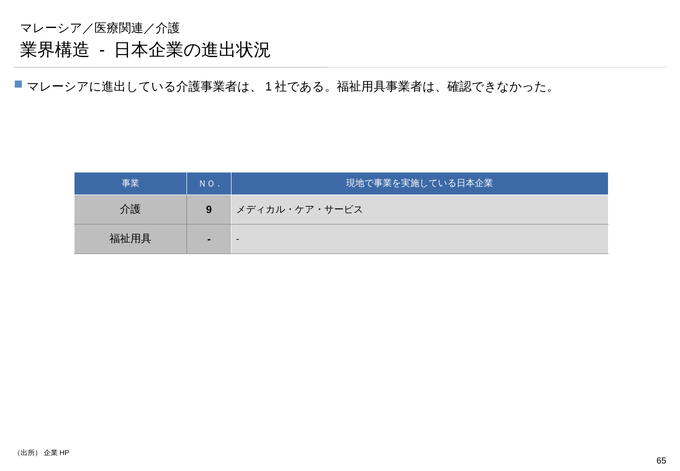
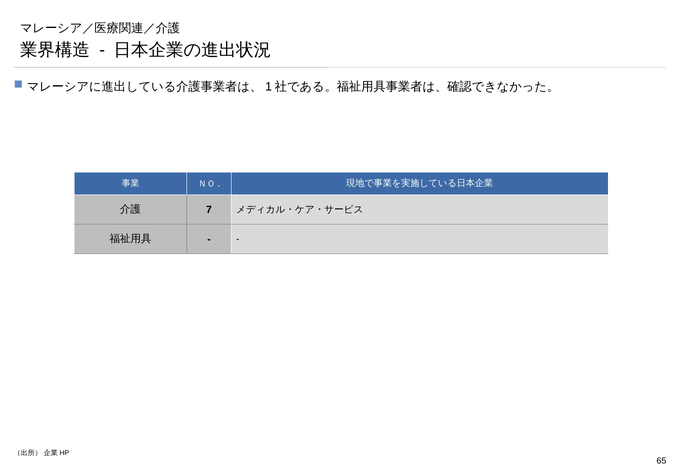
9: 9 -> 7
